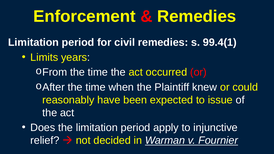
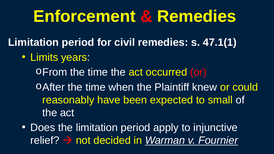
99.4(1: 99.4(1 -> 47.1(1
issue: issue -> small
